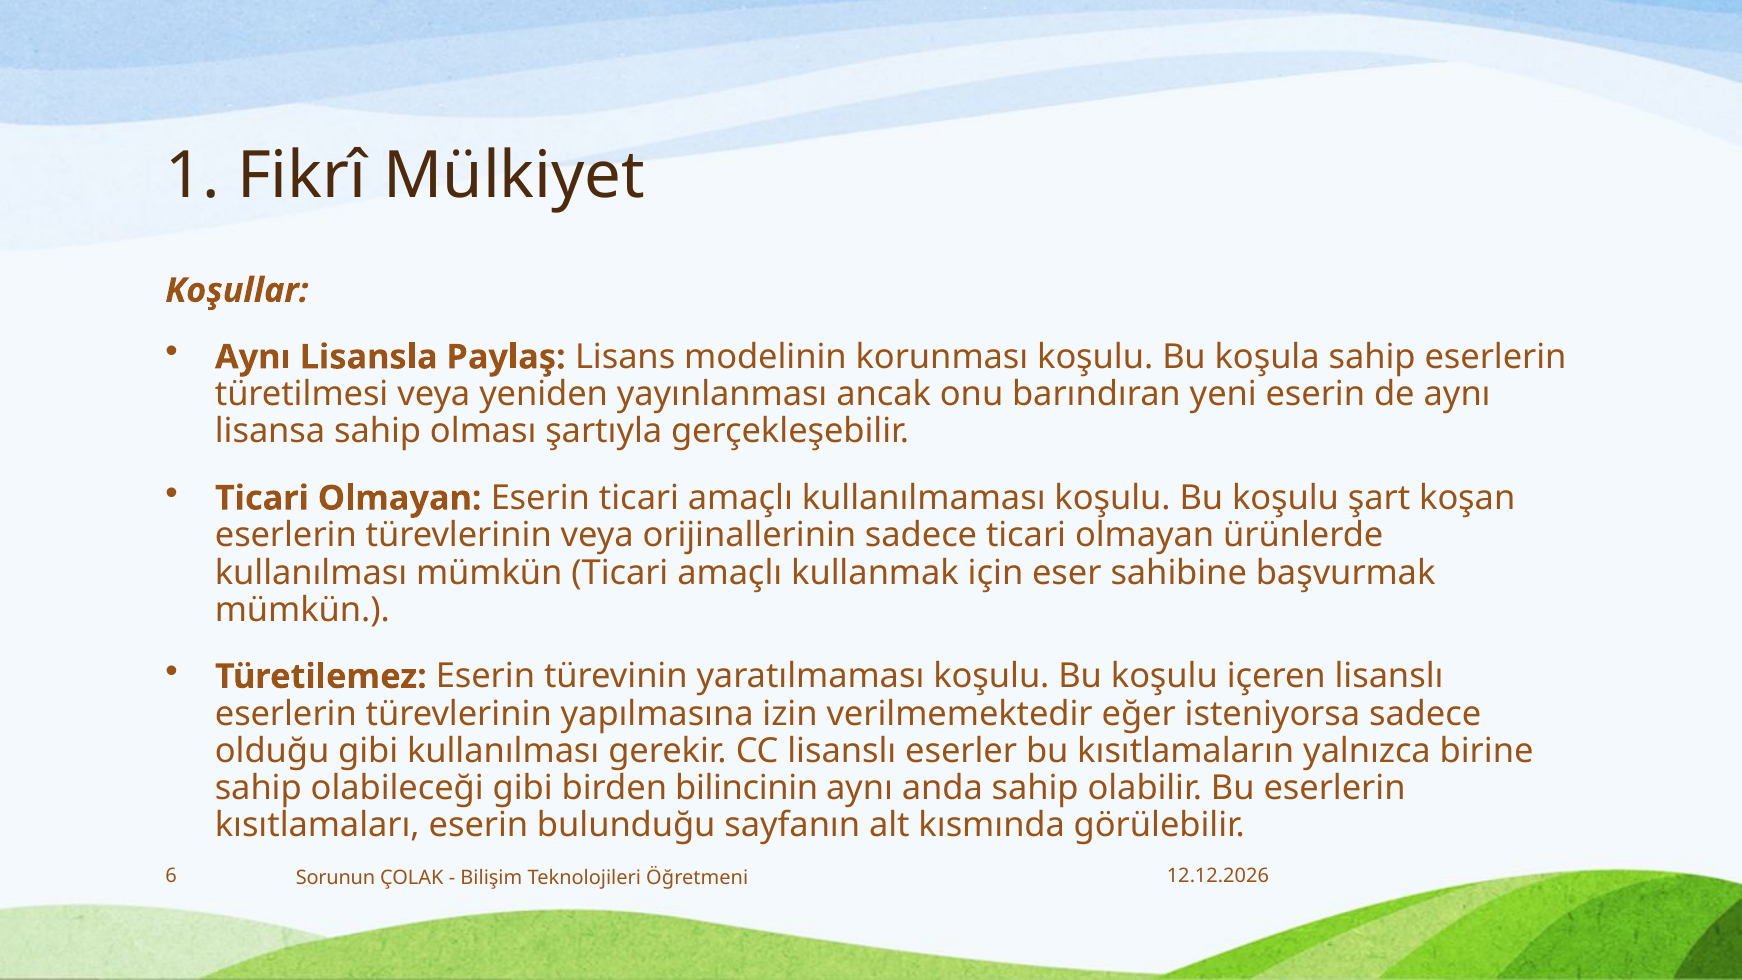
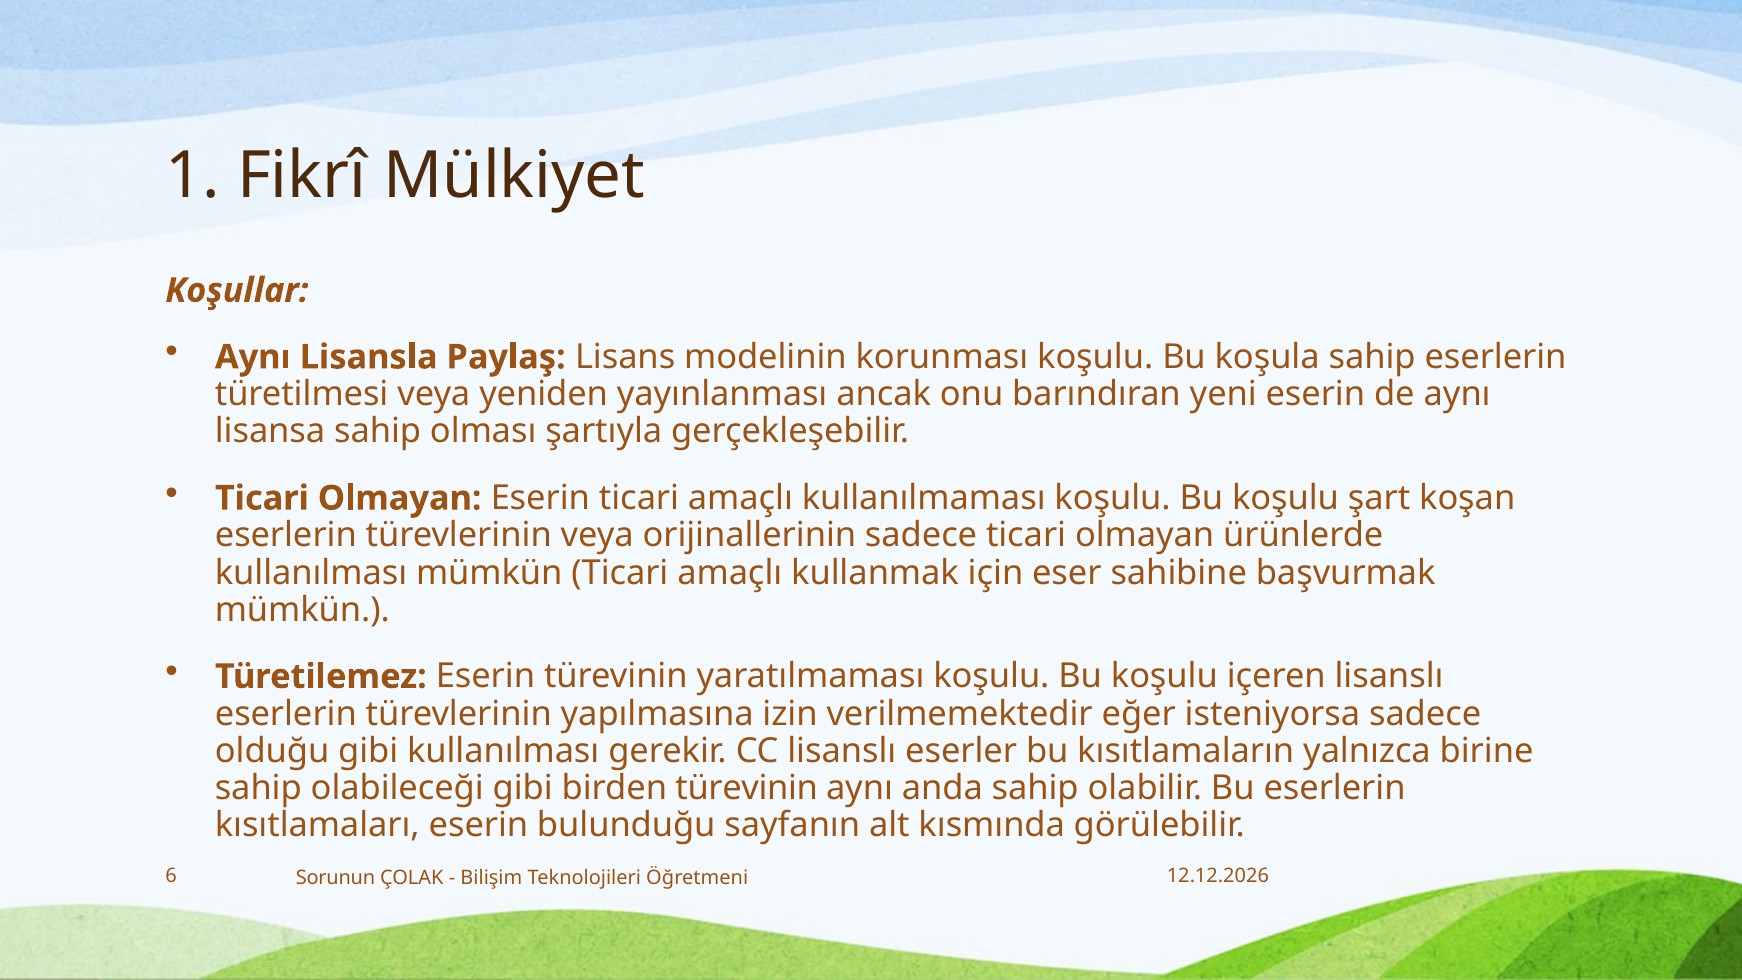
birden bilincinin: bilincinin -> türevinin
